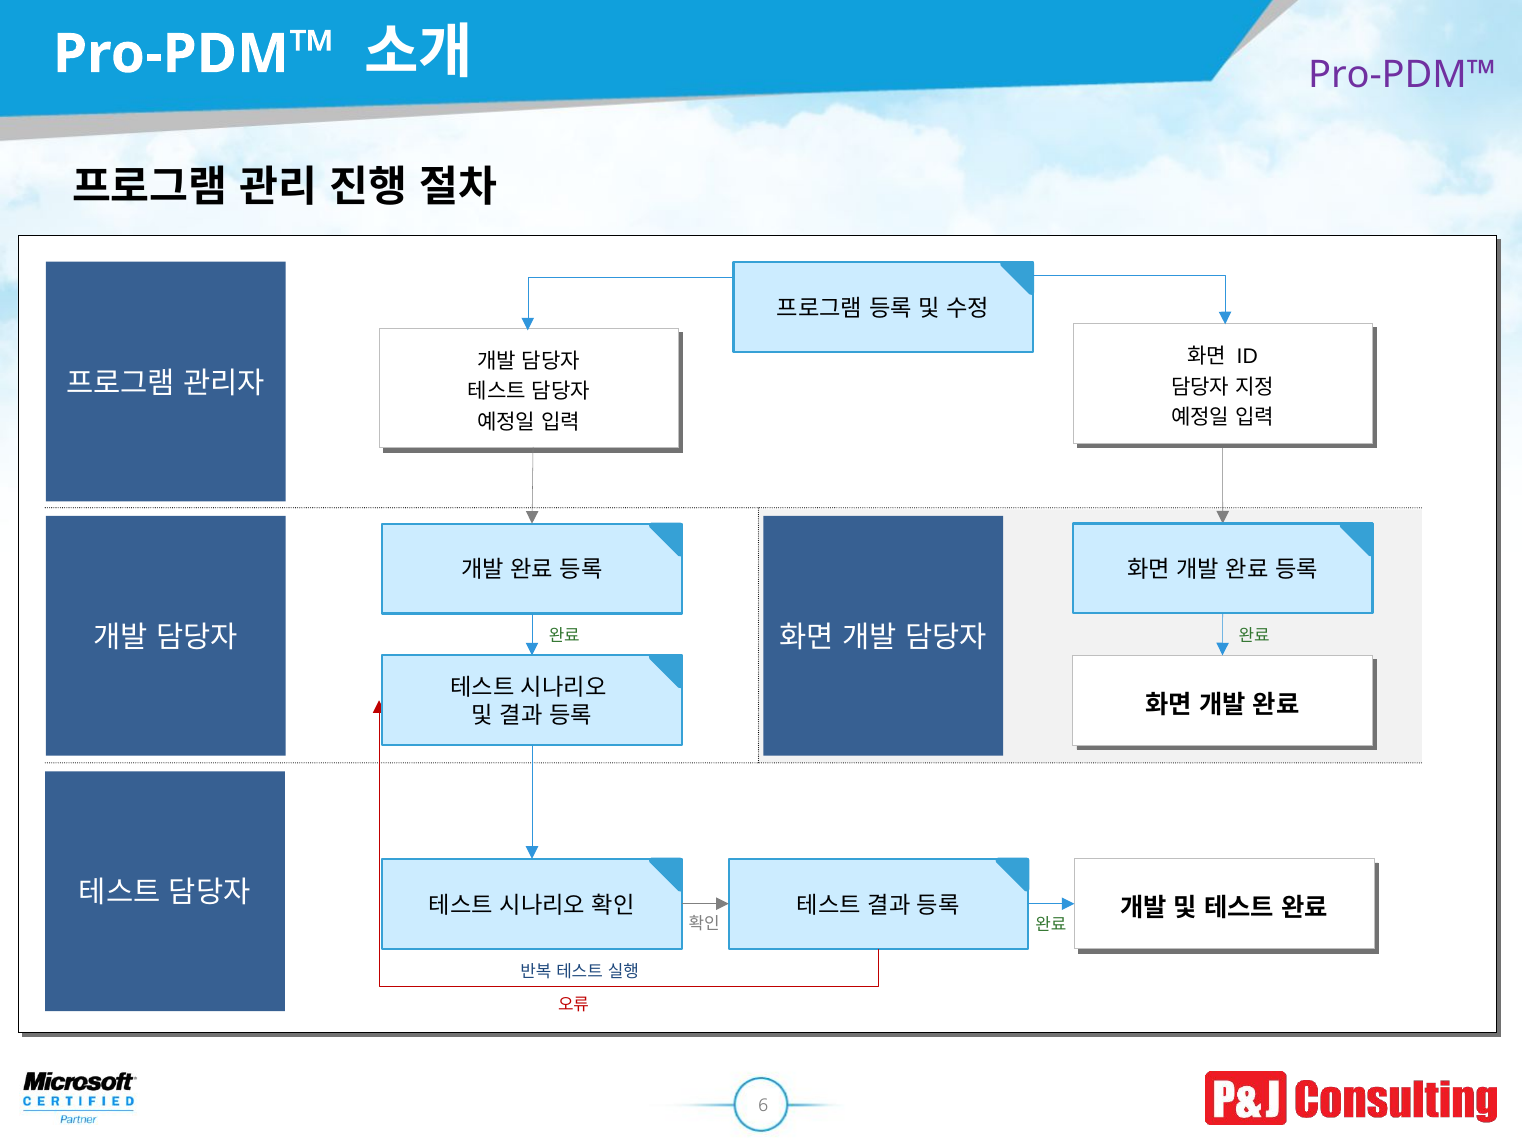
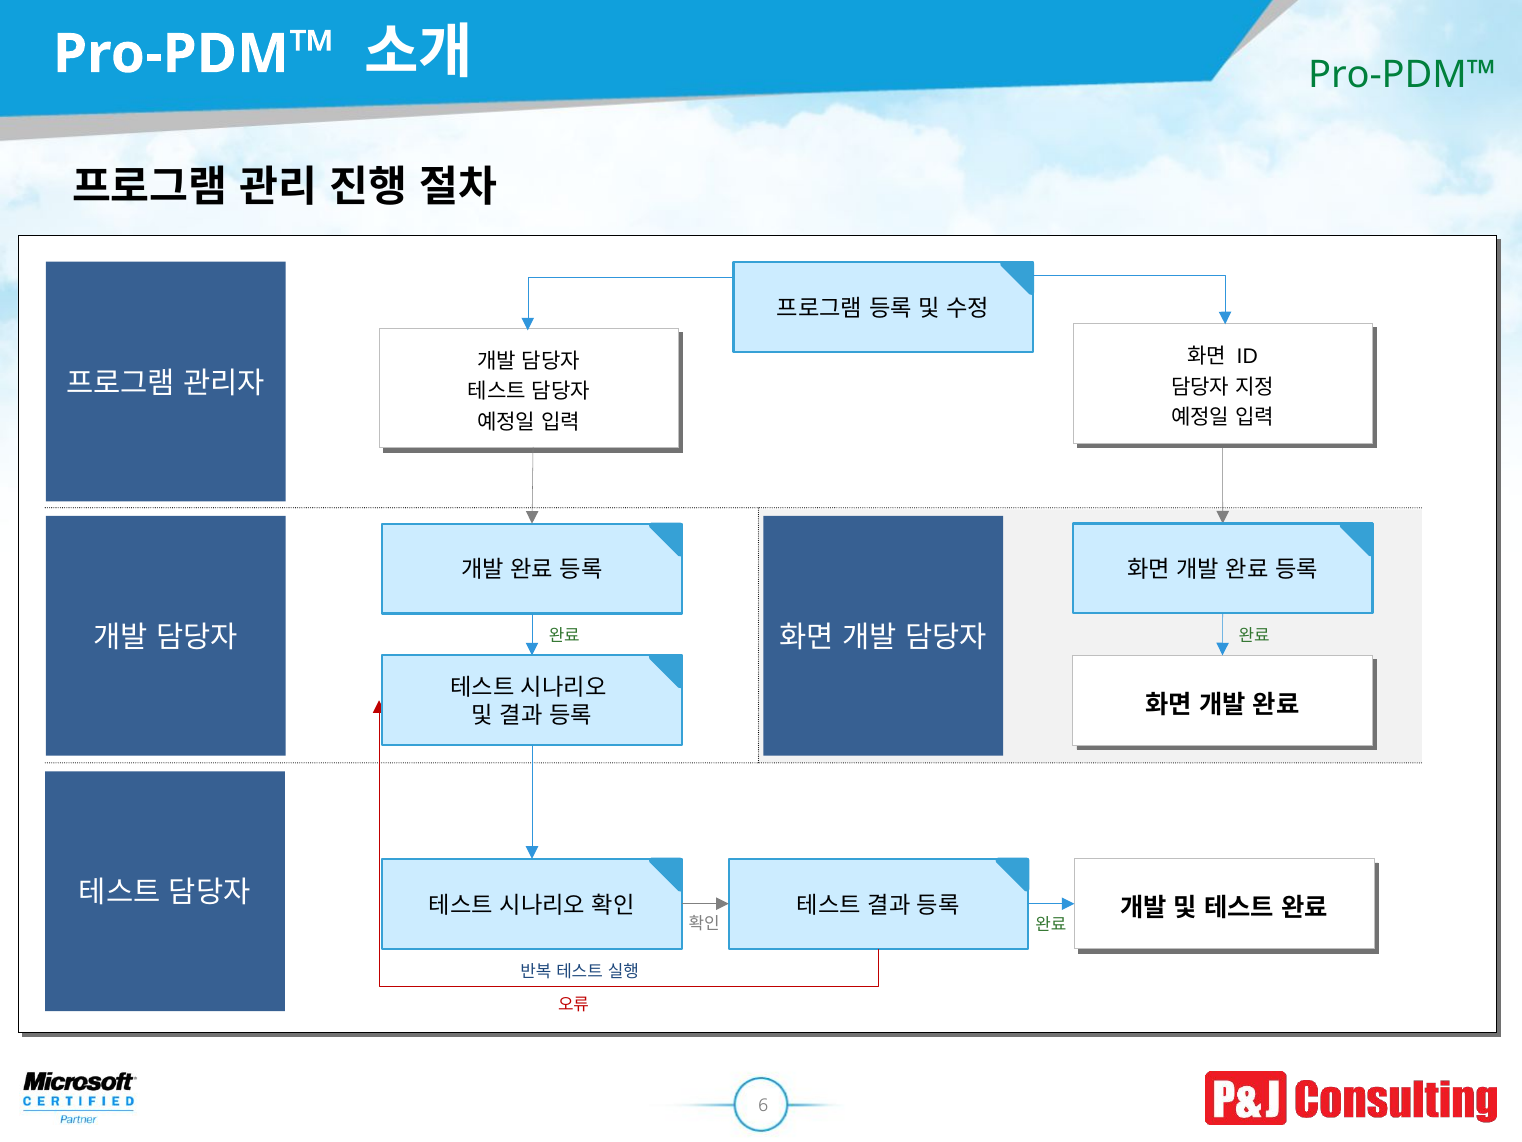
Pro-PDM™ at (1402, 75) colour: purple -> green
